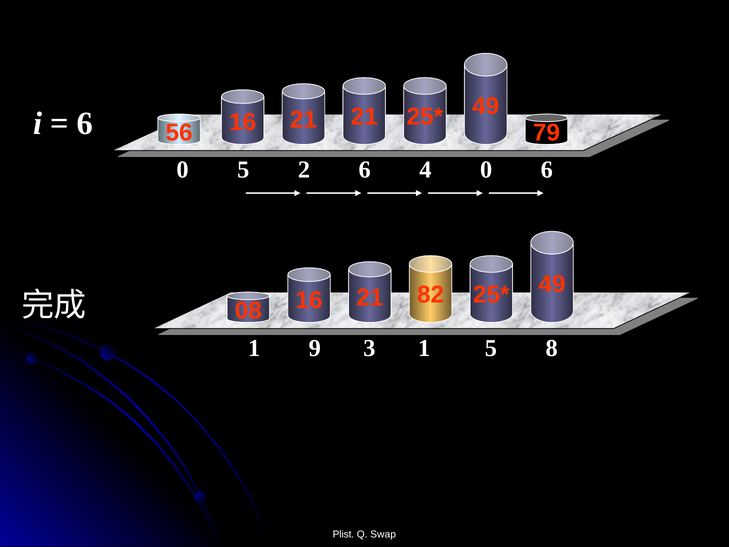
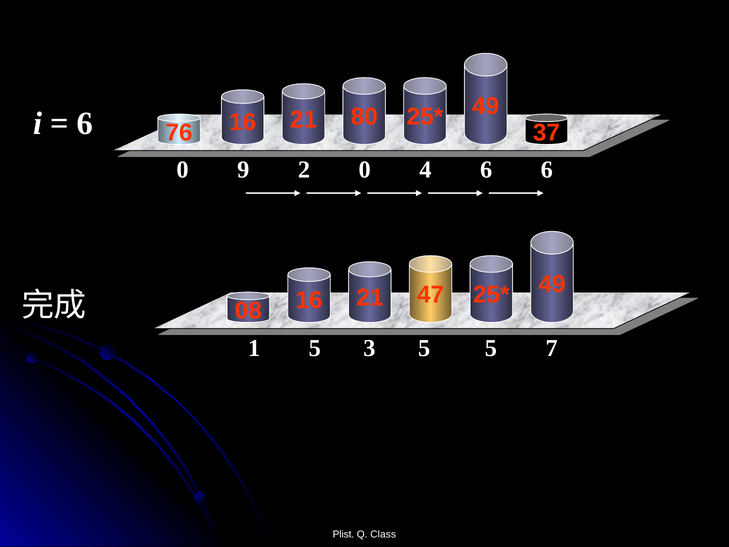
21 21: 21 -> 80
56: 56 -> 76
79: 79 -> 37
0 5: 5 -> 9
2 6: 6 -> 0
4 0: 0 -> 6
82: 82 -> 47
1 9: 9 -> 5
3 1: 1 -> 5
8: 8 -> 7
Swap: Swap -> Class
